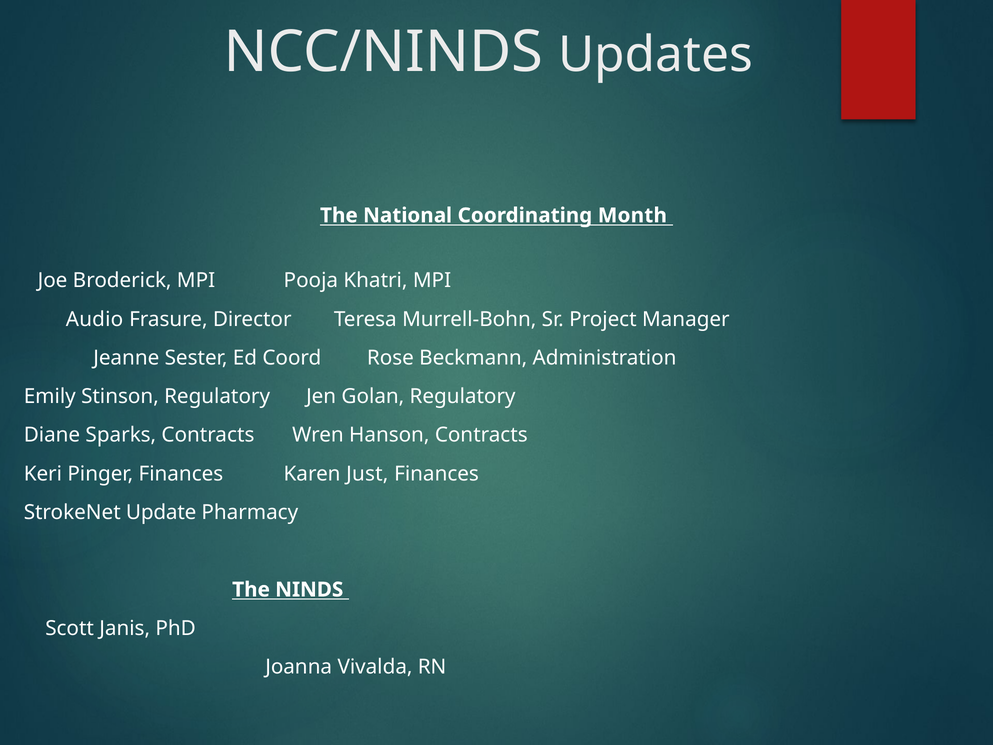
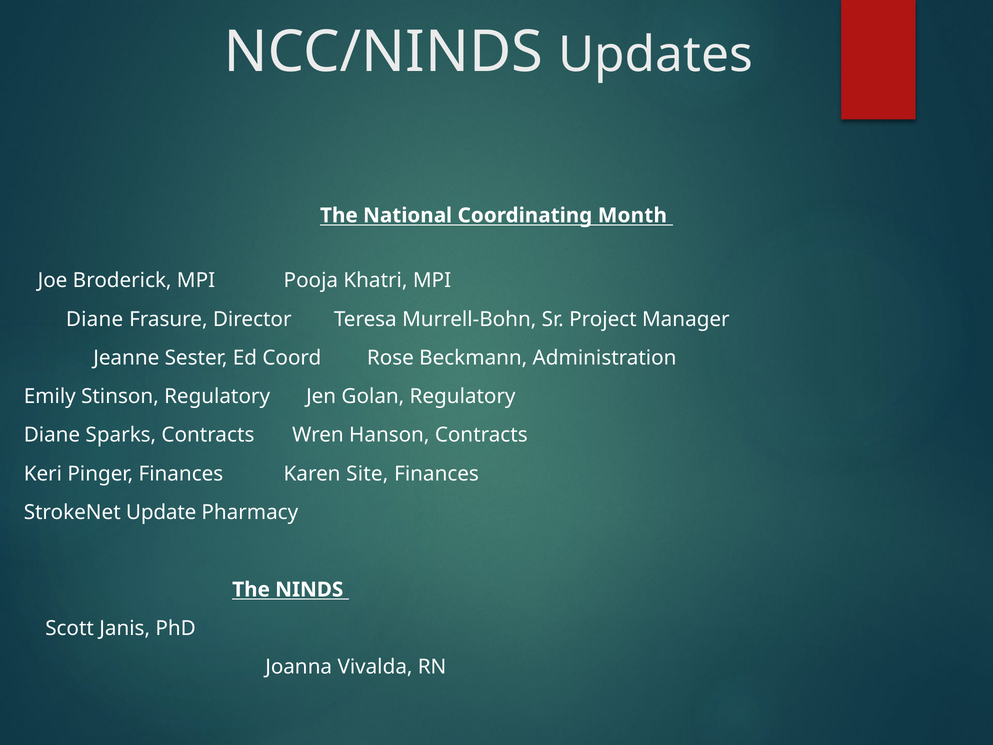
Audio at (95, 319): Audio -> Diane
Just: Just -> Site
